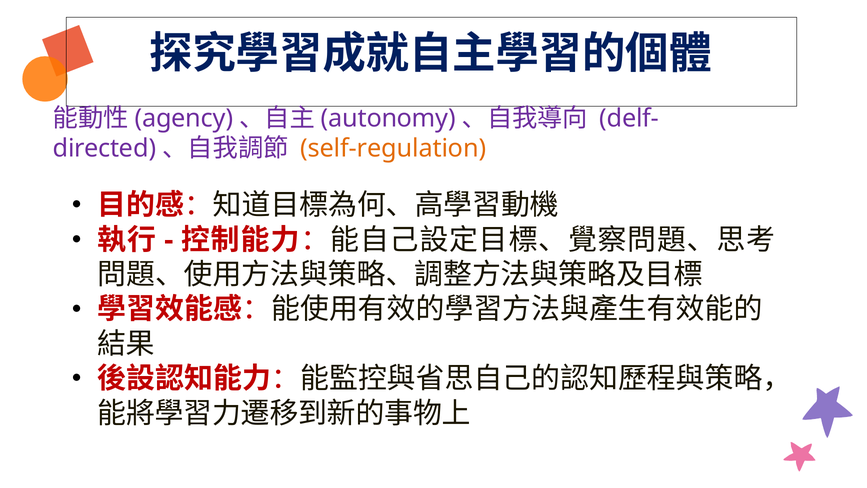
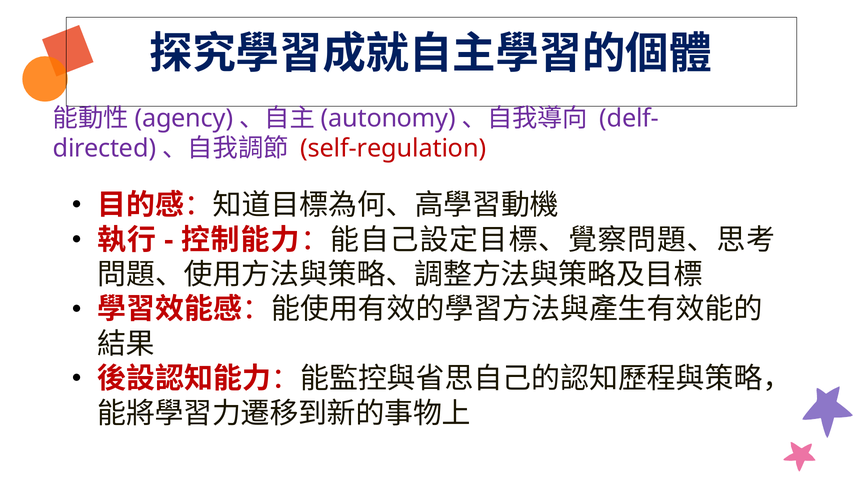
self-regulation colour: orange -> red
